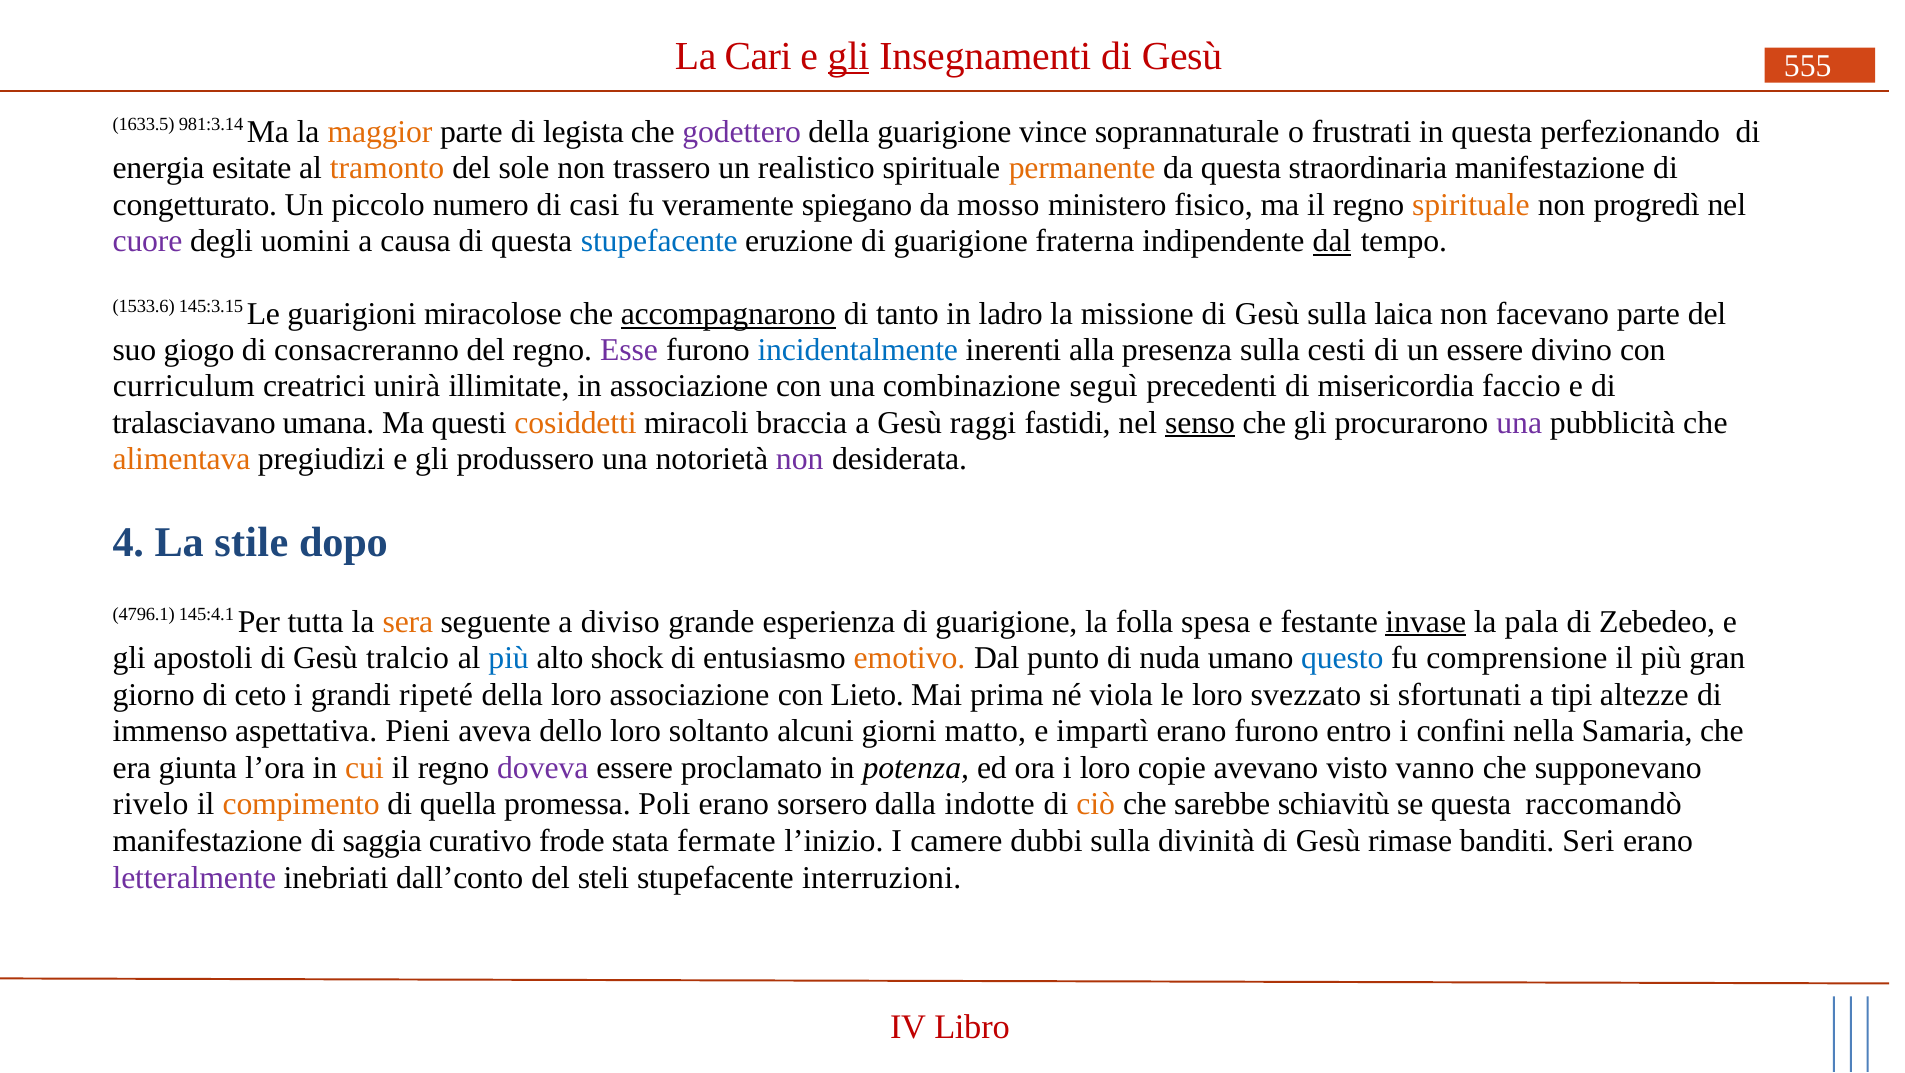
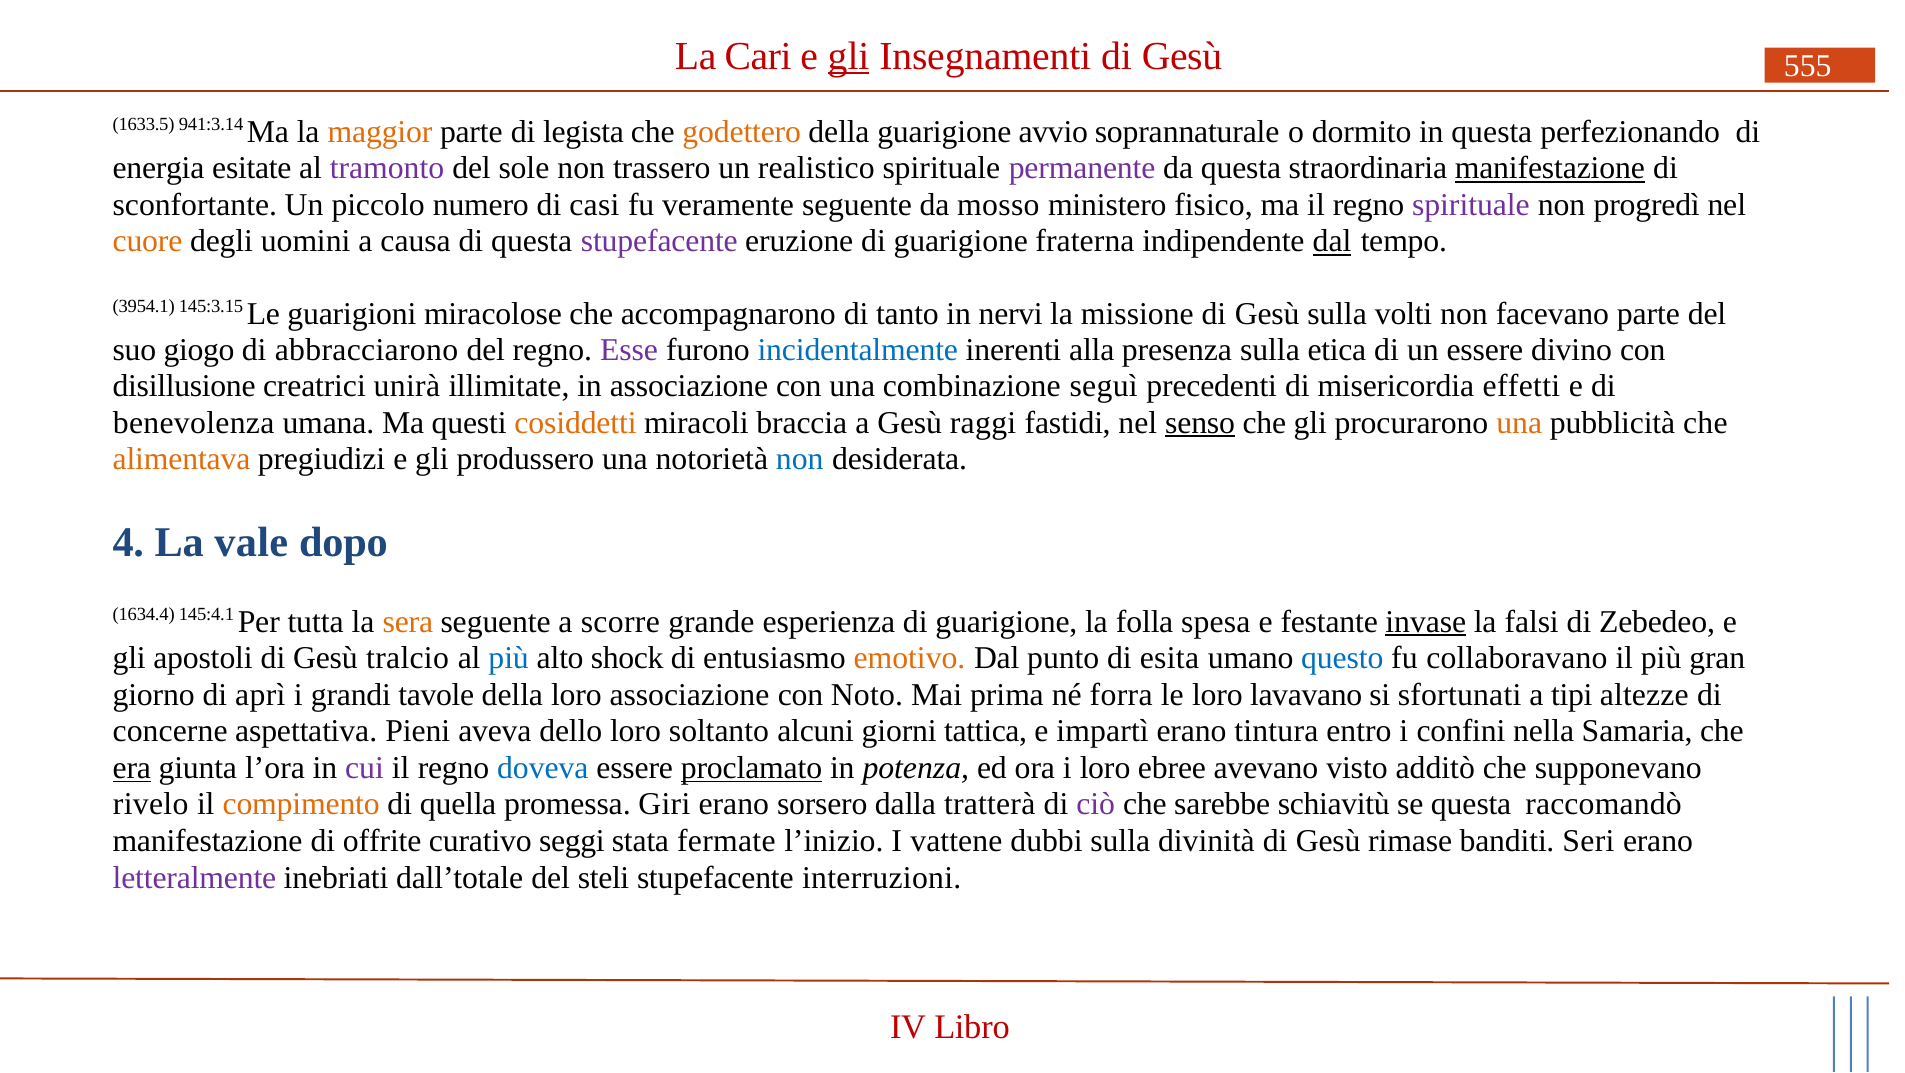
981:3.14: 981:3.14 -> 941:3.14
godettero colour: purple -> orange
vince: vince -> avvio
frustrati: frustrati -> dormito
tramonto colour: orange -> purple
permanente colour: orange -> purple
manifestazione at (1550, 168) underline: none -> present
congetturato: congetturato -> sconfortante
veramente spiegano: spiegano -> seguente
spirituale at (1471, 205) colour: orange -> purple
cuore colour: purple -> orange
stupefacente at (659, 241) colour: blue -> purple
1533.6: 1533.6 -> 3954.1
accompagnarono underline: present -> none
ladro: ladro -> nervi
laica: laica -> volti
consacreranno: consacreranno -> abbracciarono
cesti: cesti -> etica
curriculum: curriculum -> disillusione
faccio: faccio -> effetti
tralasciavano: tralasciavano -> benevolenza
una at (1519, 423) colour: purple -> orange
non at (800, 459) colour: purple -> blue
stile: stile -> vale
4796.1: 4796.1 -> 1634.4
diviso: diviso -> scorre
pala: pala -> falsi
nuda: nuda -> esita
comprensione: comprensione -> collaboravano
ceto: ceto -> aprì
ripeté: ripeté -> tavole
Lieto: Lieto -> Noto
viola: viola -> forra
svezzato: svezzato -> lavavano
immenso: immenso -> concerne
matto: matto -> tattica
erano furono: furono -> tintura
era underline: none -> present
cui colour: orange -> purple
doveva colour: purple -> blue
proclamato underline: none -> present
copie: copie -> ebree
vanno: vanno -> additò
Poli: Poli -> Giri
indotte: indotte -> tratterà
ciò colour: orange -> purple
saggia: saggia -> offrite
frode: frode -> seggi
camere: camere -> vattene
dall’conto: dall’conto -> dall’totale
